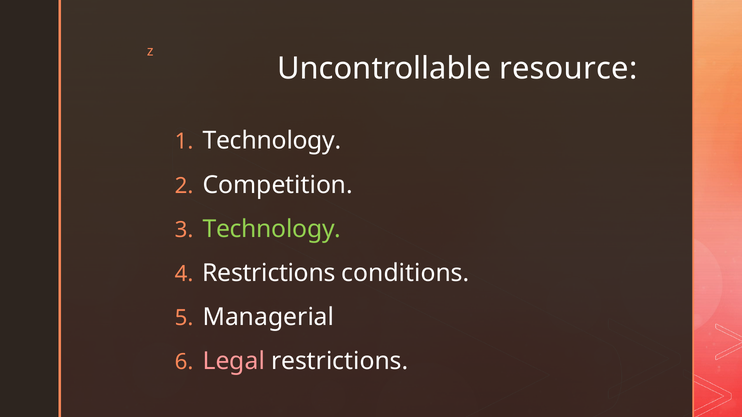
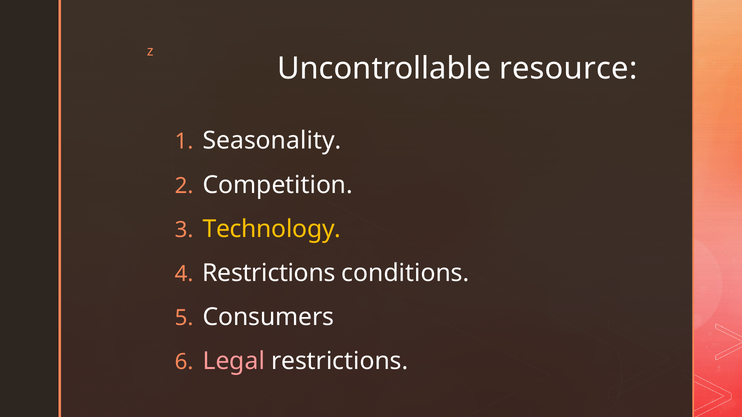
Technology at (272, 141): Technology -> Seasonality
Technology at (272, 229) colour: light green -> yellow
Managerial: Managerial -> Consumers
